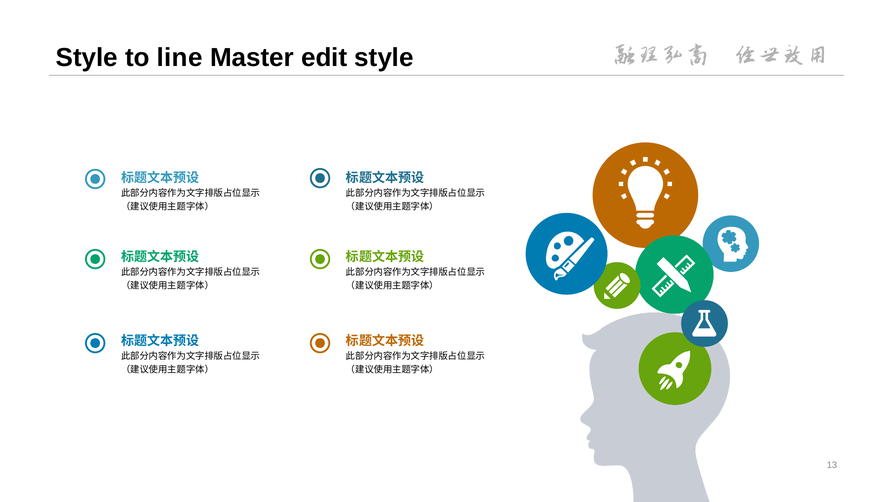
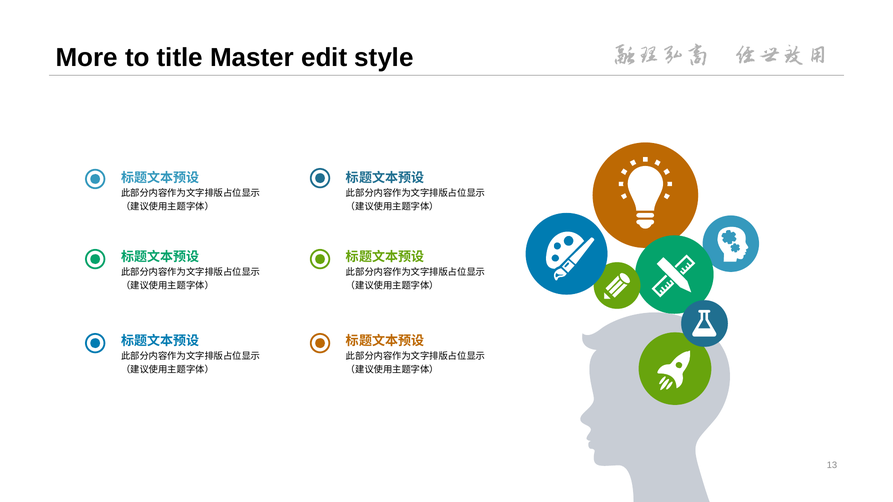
Style at (87, 58): Style -> More
line: line -> title
